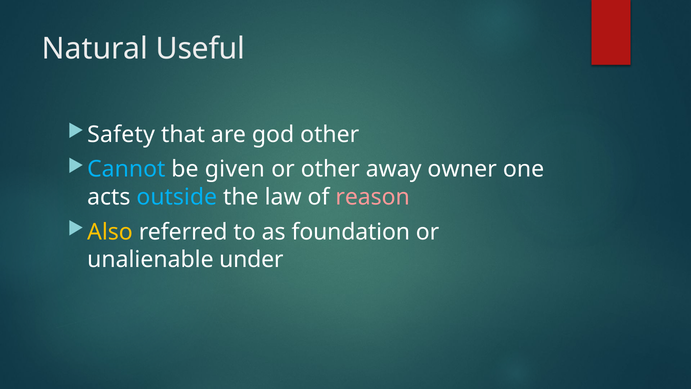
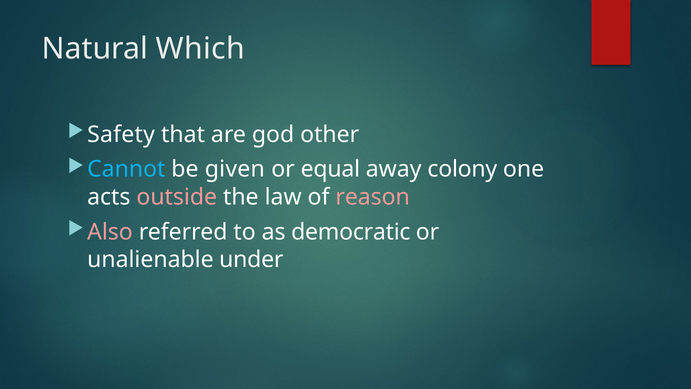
Useful: Useful -> Which
or other: other -> equal
owner: owner -> colony
outside colour: light blue -> pink
Also colour: yellow -> pink
foundation: foundation -> democratic
